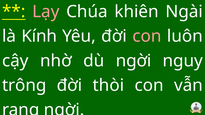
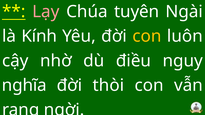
khiên: khiên -> tuyên
con at (147, 36) colour: pink -> yellow
dù ngời: ngời -> điều
trông: trông -> nghĩa
